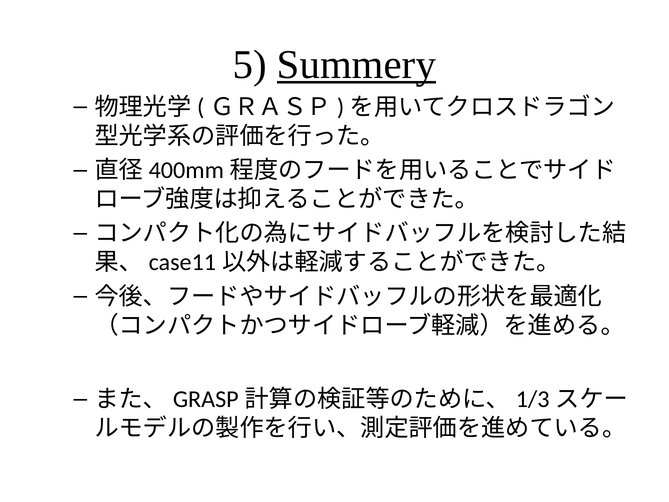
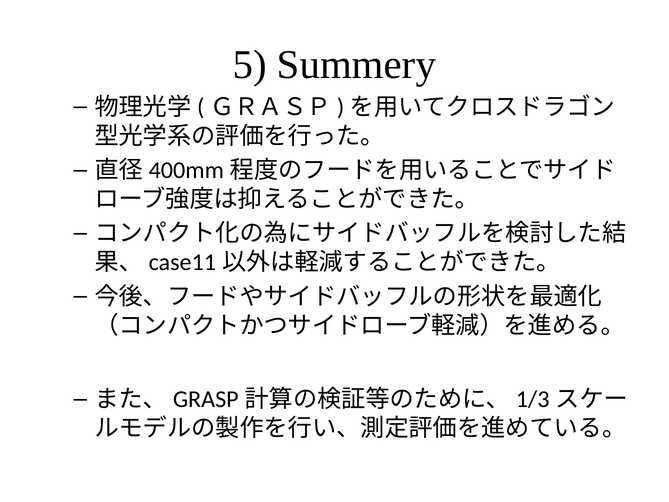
Summery underline: present -> none
